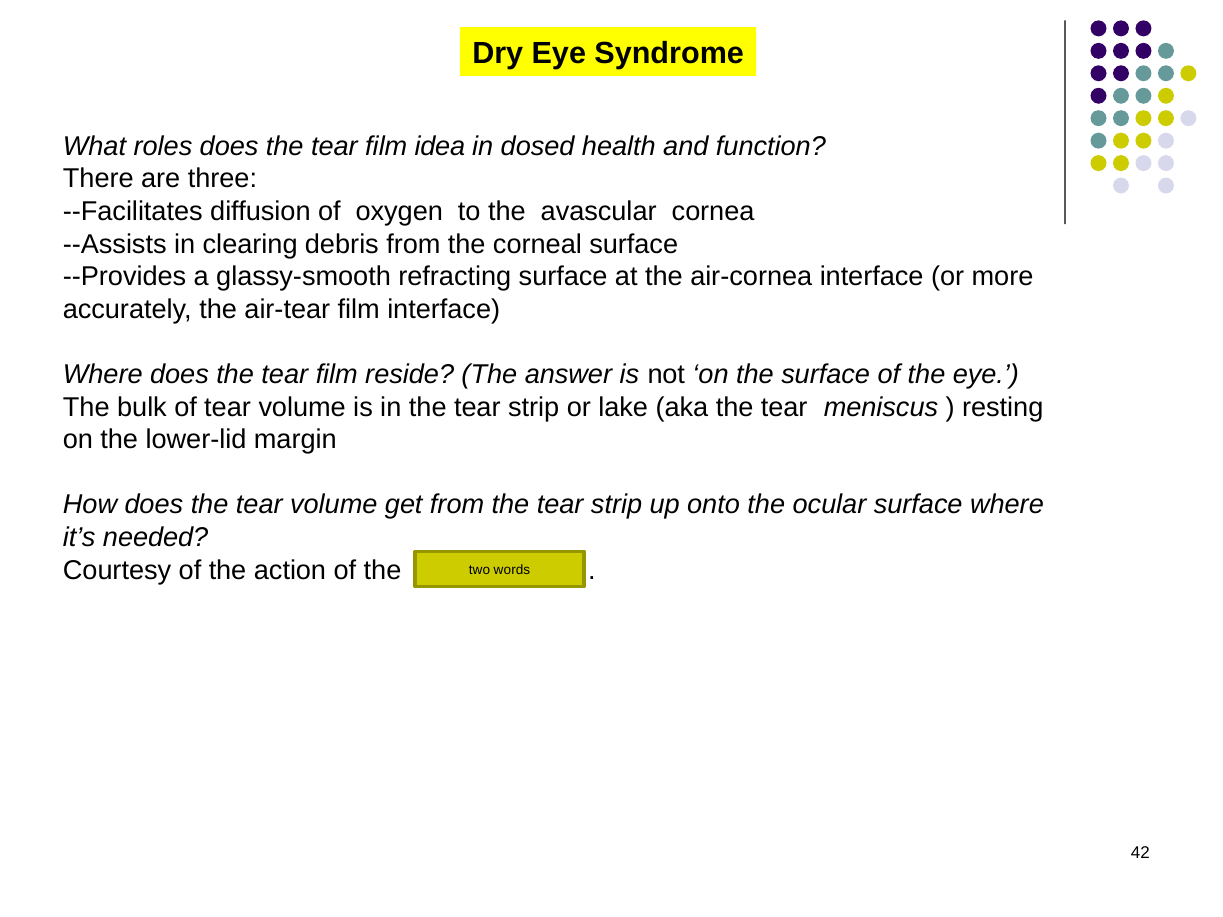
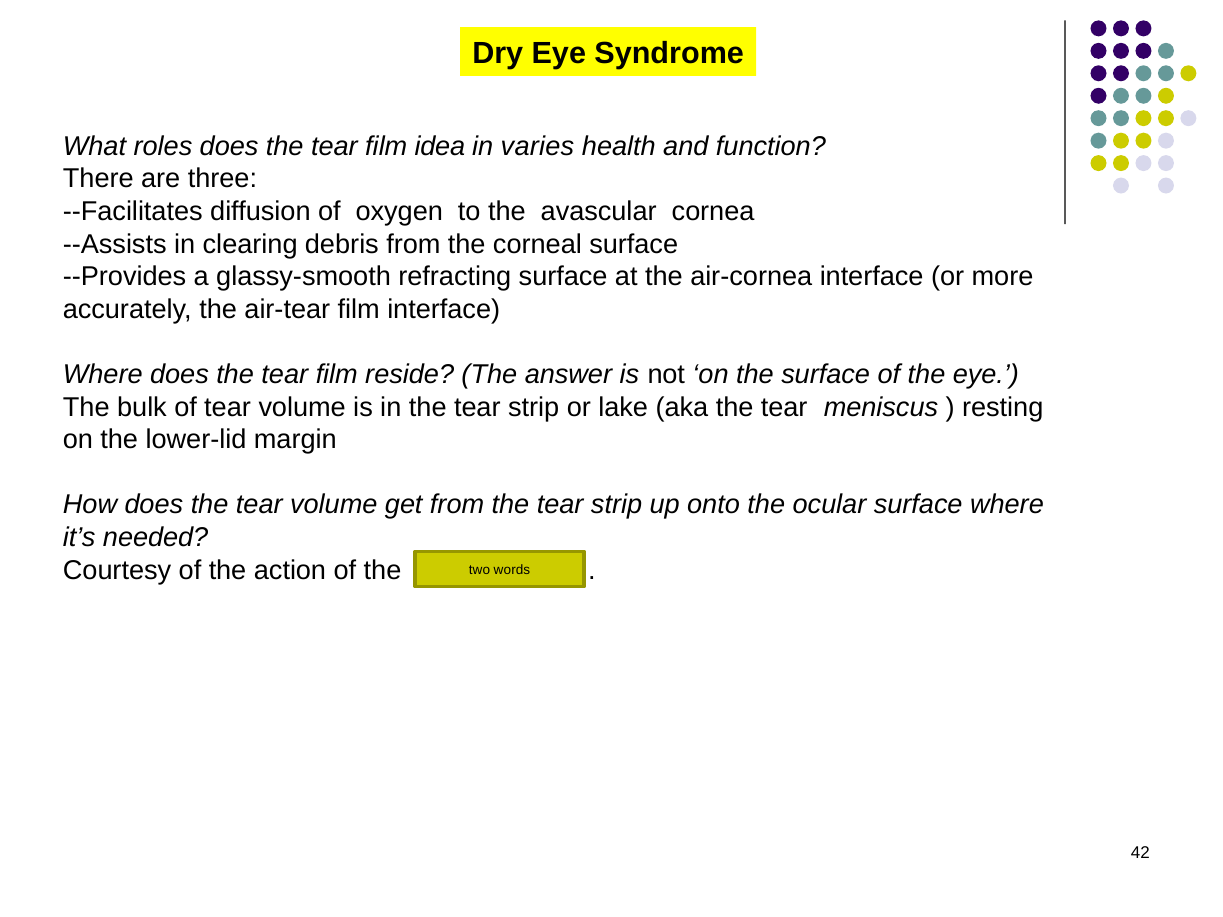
dosed: dosed -> varies
